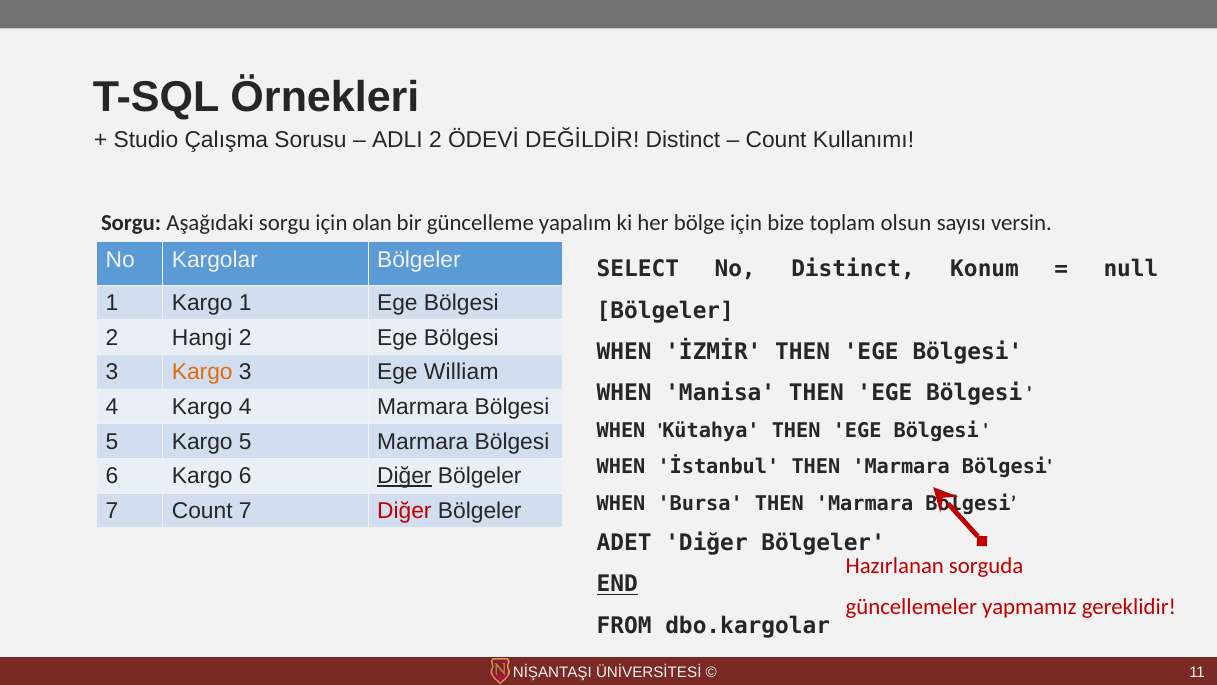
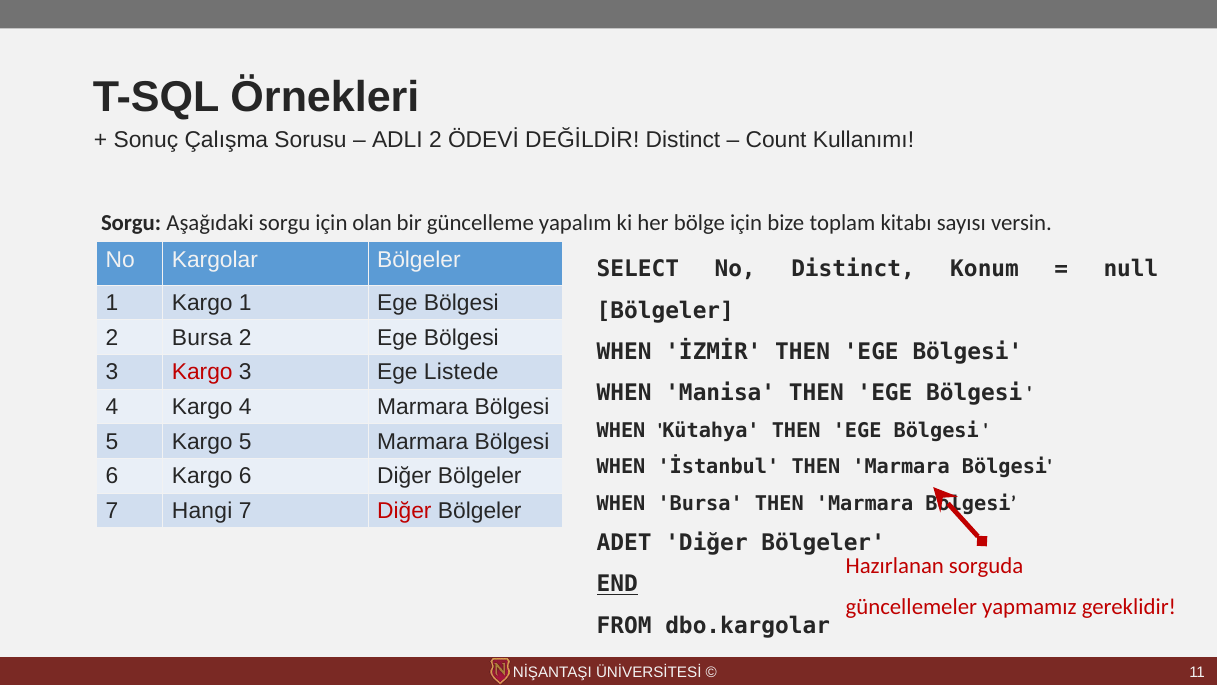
Studio: Studio -> Sonuç
olsun: olsun -> kitabı
2 Hangi: Hangi -> Bursa
Kargo at (202, 372) colour: orange -> red
William: William -> Listede
Diğer at (404, 476) underline: present -> none
7 Count: Count -> Hangi
